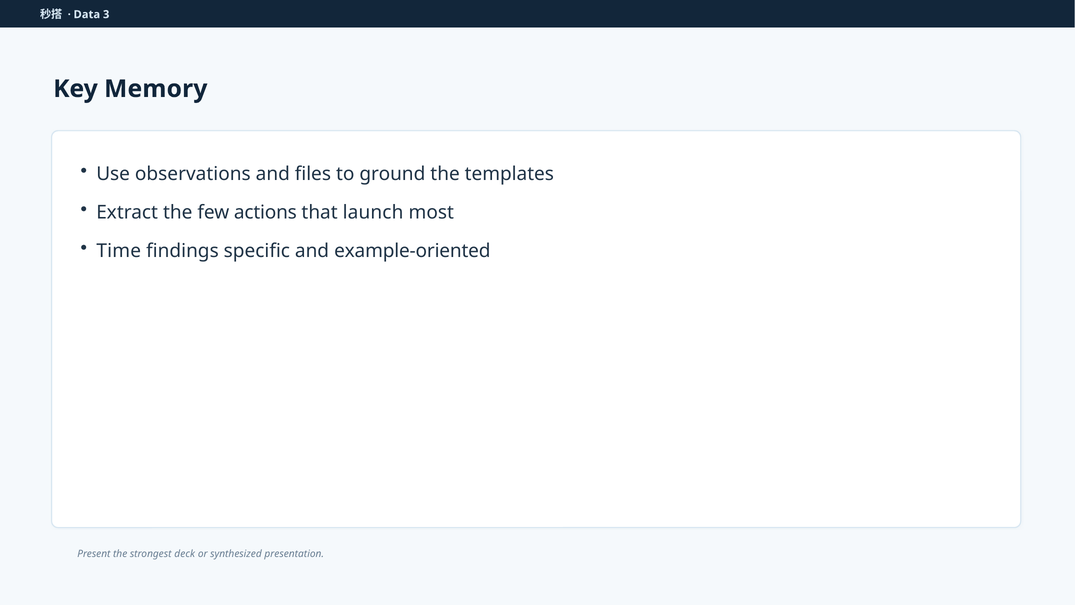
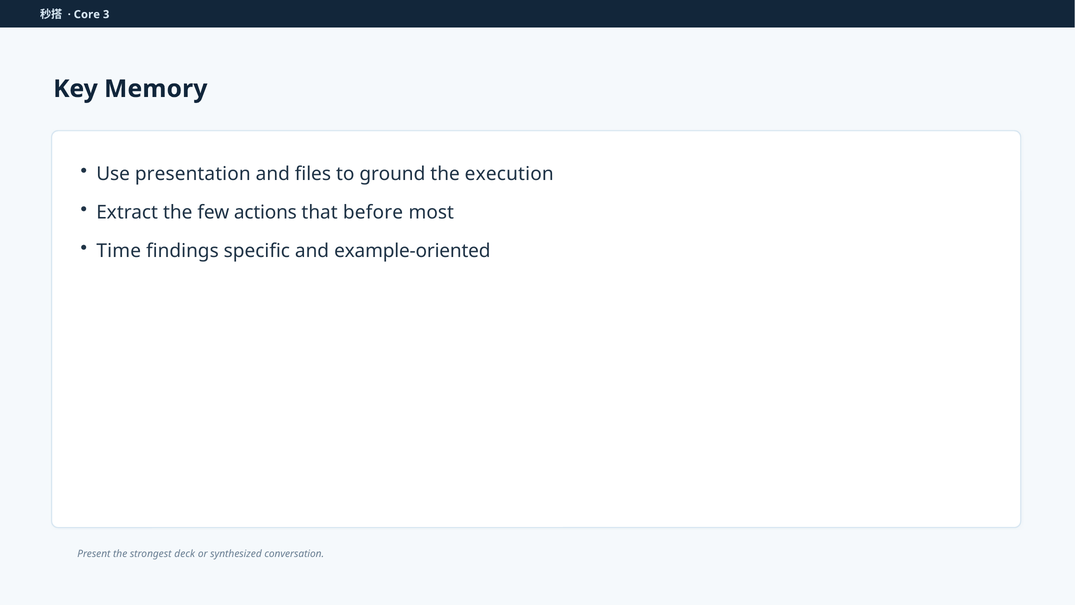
Data: Data -> Core
observations: observations -> presentation
templates: templates -> execution
launch: launch -> before
presentation: presentation -> conversation
